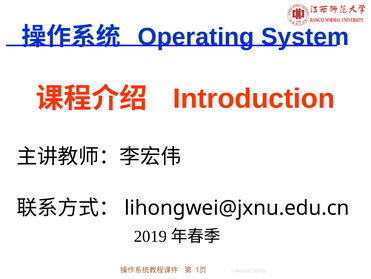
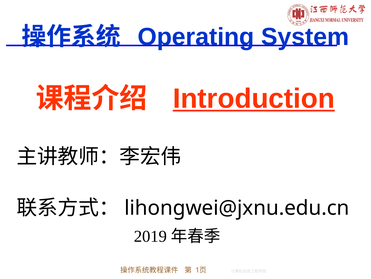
Introduction underline: none -> present
